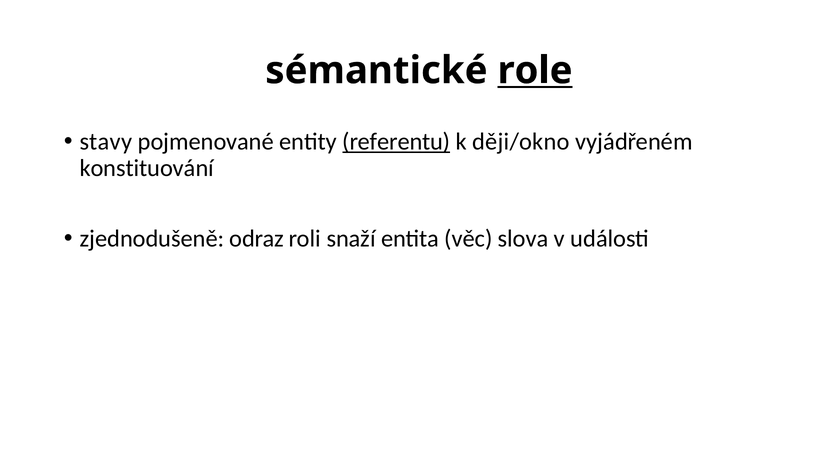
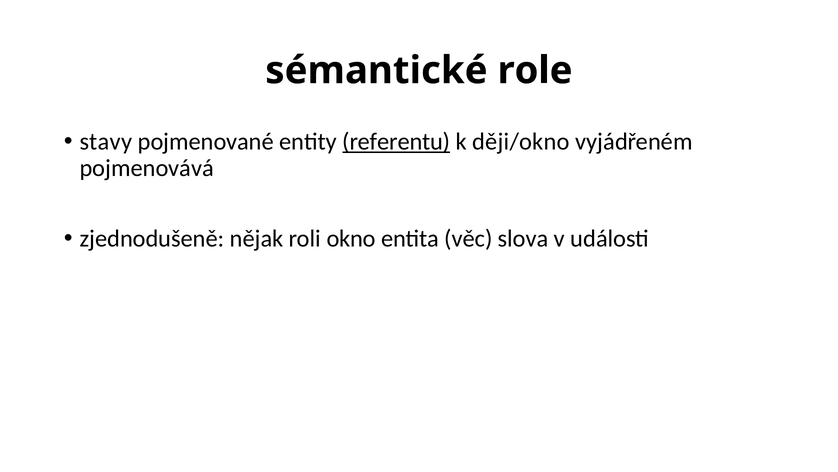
role underline: present -> none
konstituování: konstituování -> pojmenovává
odraz: odraz -> nějak
snaží: snaží -> okno
